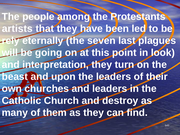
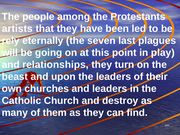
look: look -> play
interpretation: interpretation -> relationships
